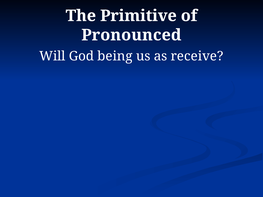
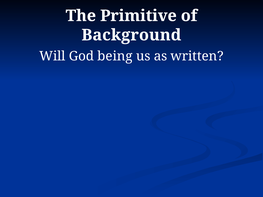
Pronounced: Pronounced -> Background
receive: receive -> written
